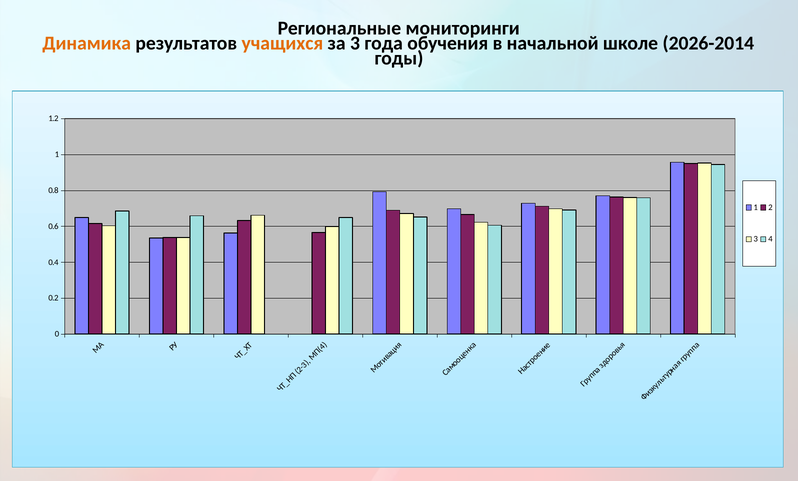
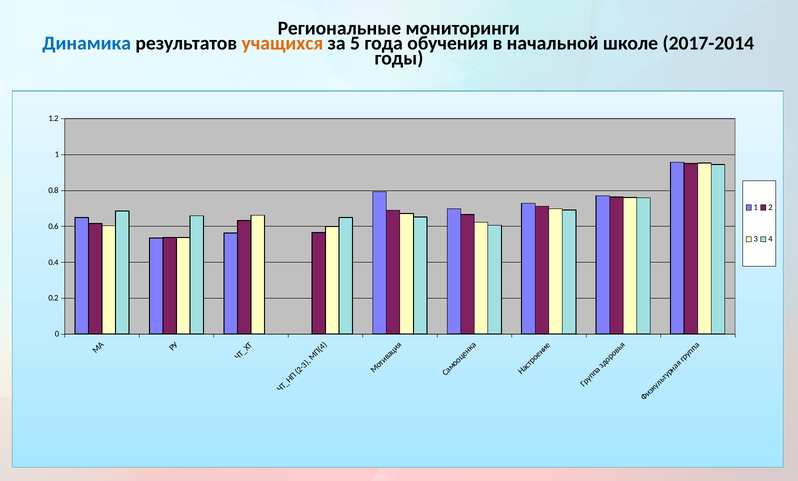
Динамика colour: orange -> blue
за 3: 3 -> 5
2026-2014: 2026-2014 -> 2017-2014
